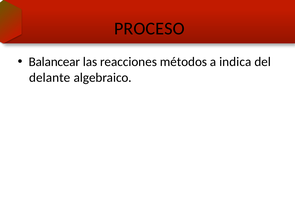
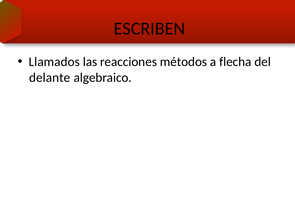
PROCESO: PROCESO -> ESCRIBEN
Balancear: Balancear -> Llamados
indica: indica -> flecha
